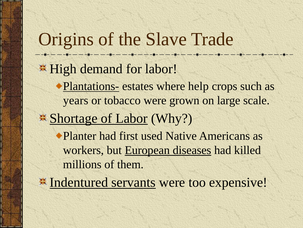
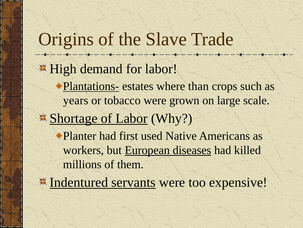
help: help -> than
